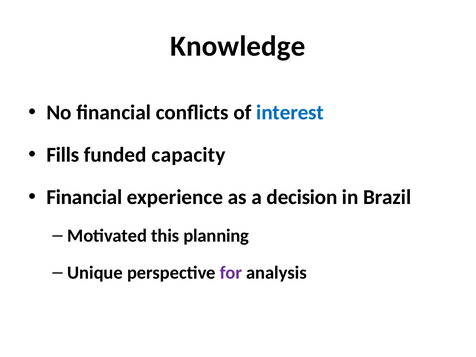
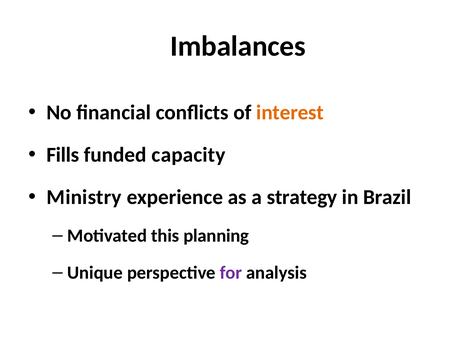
Knowledge: Knowledge -> Imbalances
interest colour: blue -> orange
Financial at (84, 197): Financial -> Ministry
decision: decision -> strategy
